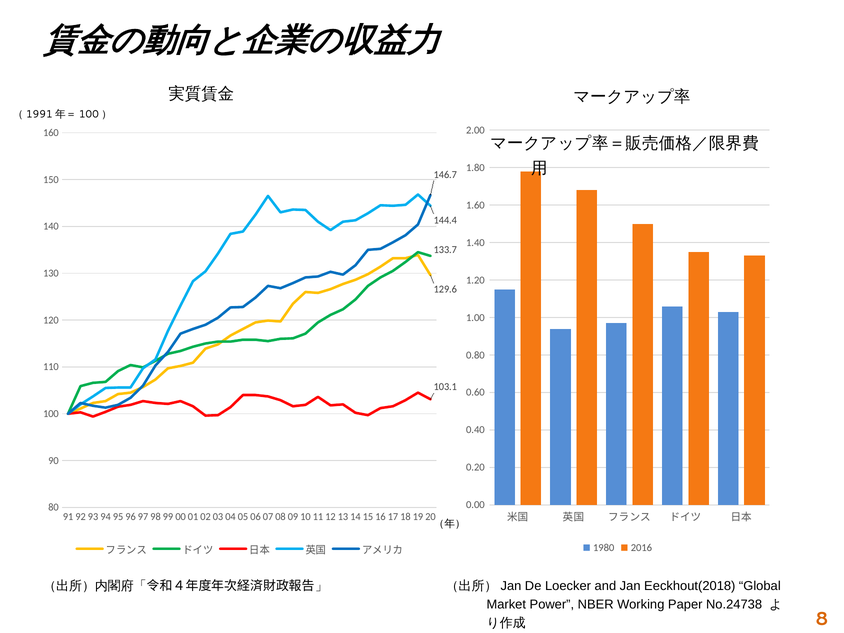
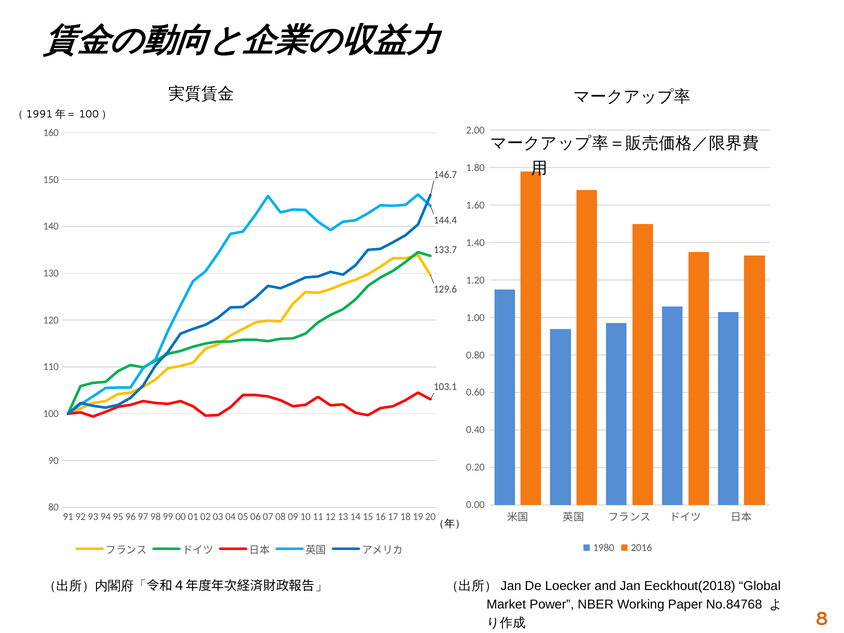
No.24738: No.24738 -> No.84768
